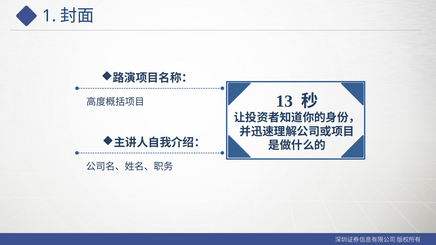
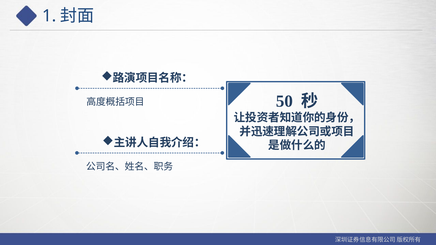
13: 13 -> 50
